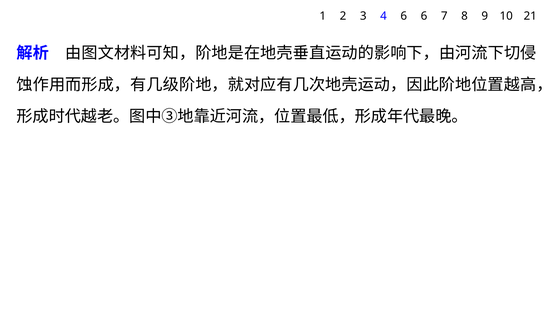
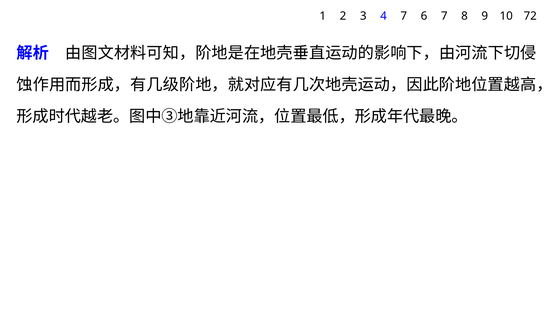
4 6: 6 -> 7
21: 21 -> 72
